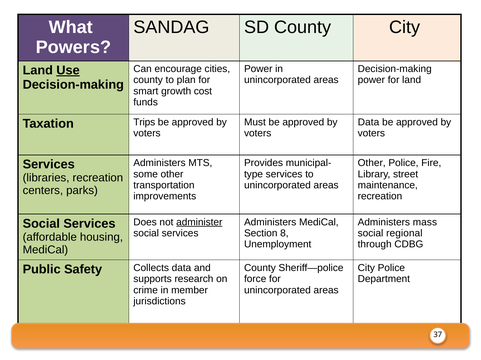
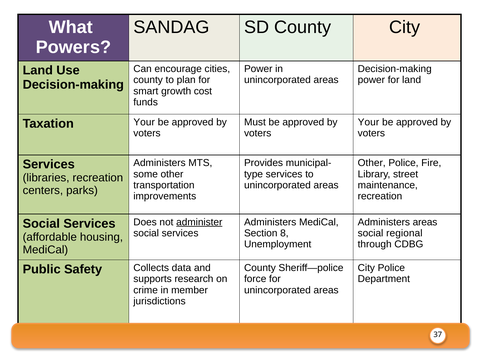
Use underline: present -> none
Data at (369, 122): Data -> Your
Taxation Trips: Trips -> Your
Administers mass: mass -> areas
